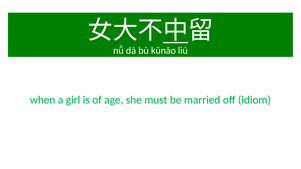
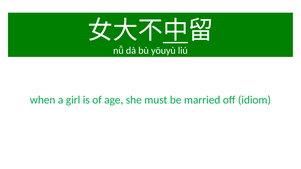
kǔnǎo: kǔnǎo -> yōuyù
